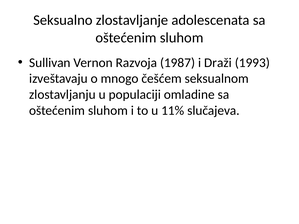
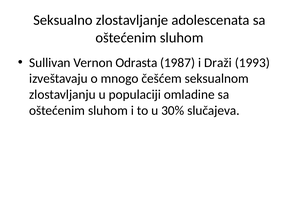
Razvoja: Razvoja -> Odrasta
11%: 11% -> 30%
